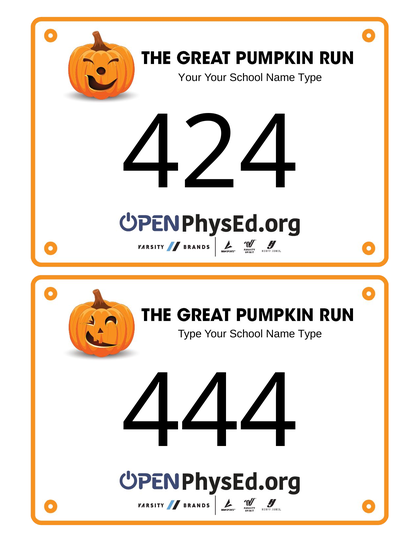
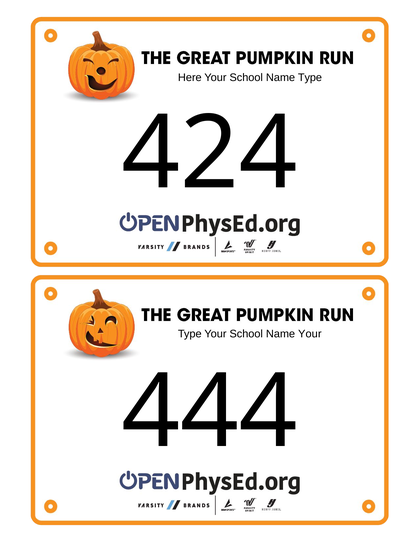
Your at (190, 78): Your -> Here
Type at (310, 334): Type -> Your
